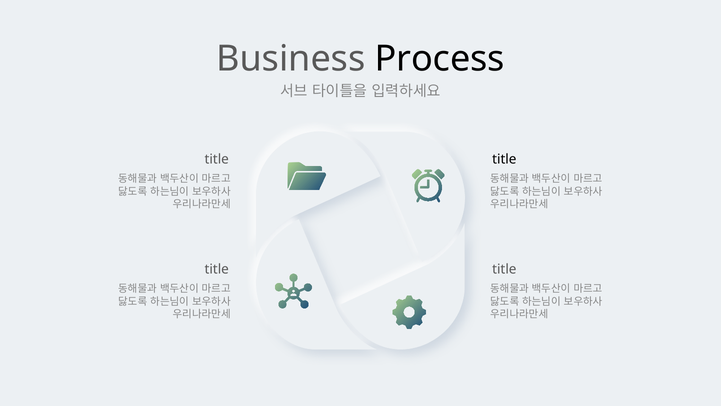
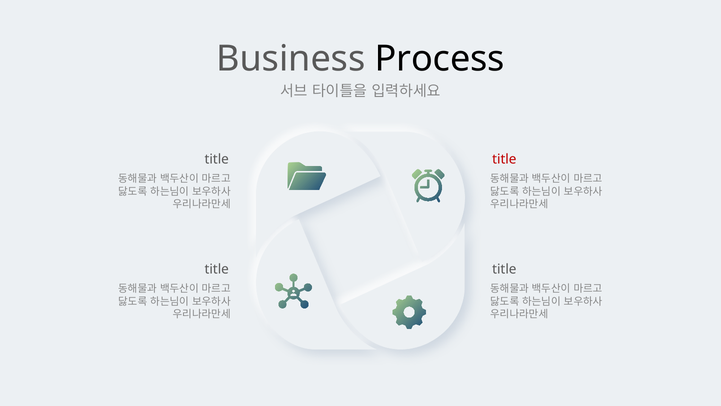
title at (504, 159) colour: black -> red
